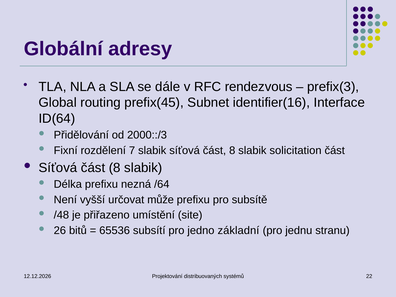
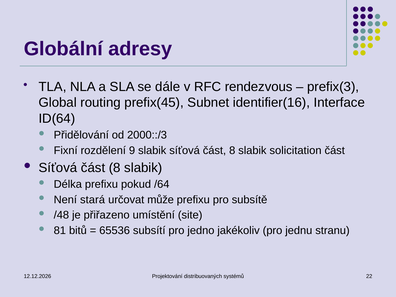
7: 7 -> 9
nezná: nezná -> pokud
vyšší: vyšší -> stará
26: 26 -> 81
základní: základní -> jakékoliv
